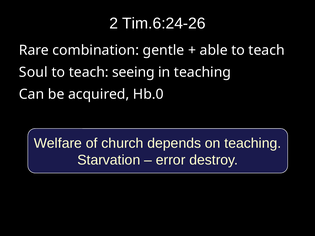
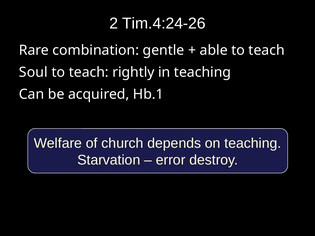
Tim.6:24-26: Tim.6:24-26 -> Tim.4:24-26
seeing: seeing -> rightly
Hb.0: Hb.0 -> Hb.1
